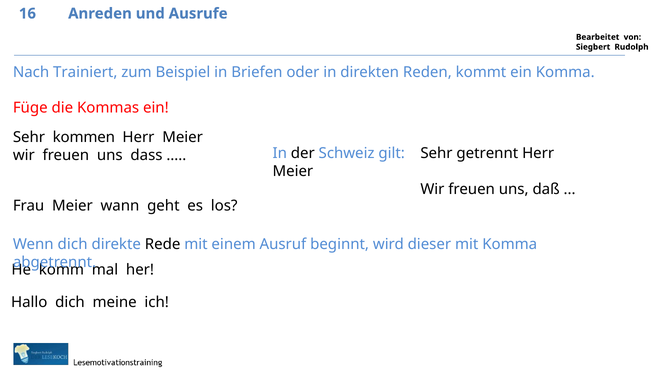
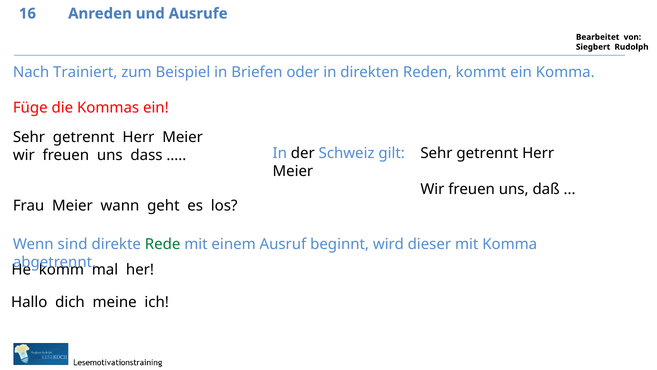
kommen at (84, 137): kommen -> getrennt
Wenn dich: dich -> sind
Rede colour: black -> green
